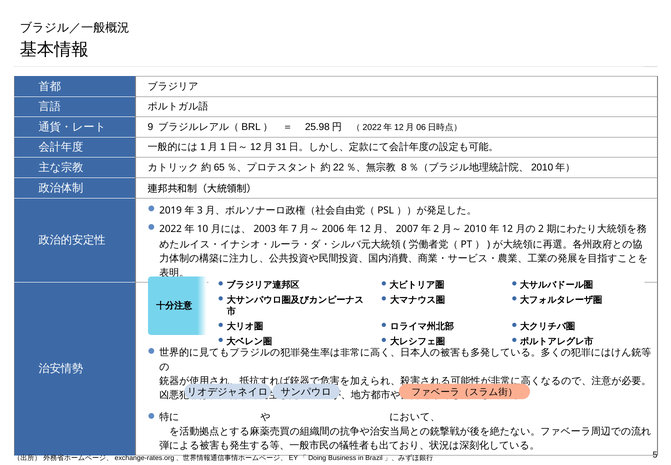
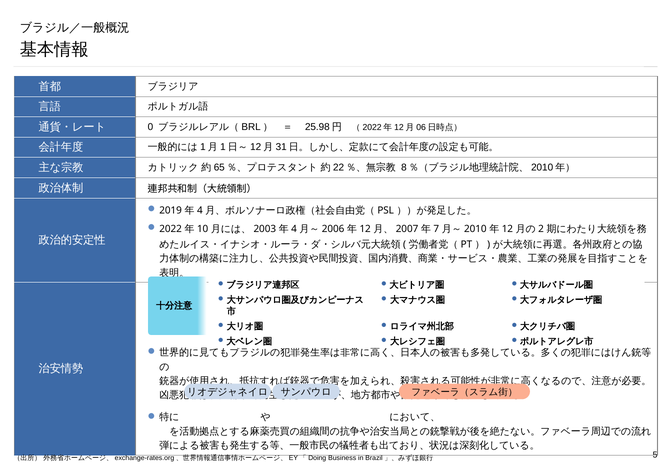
9: 9 -> 0
3 at (200, 210): 3 -> 4
7 at (294, 229): 7 -> 4
2 at (436, 229): 2 -> 7
